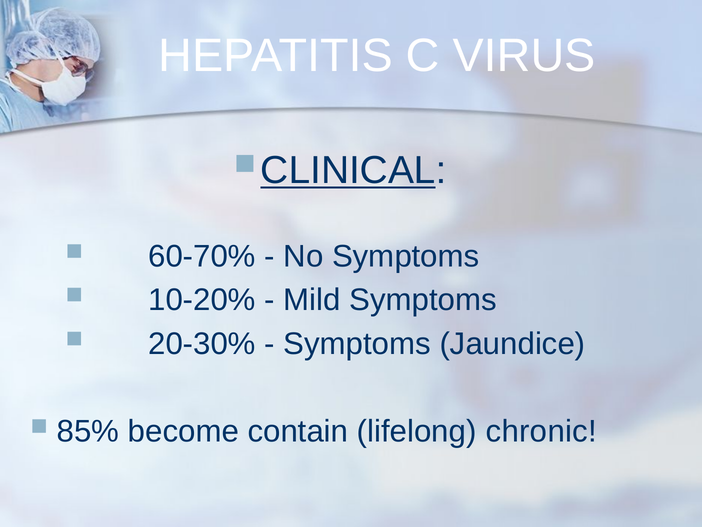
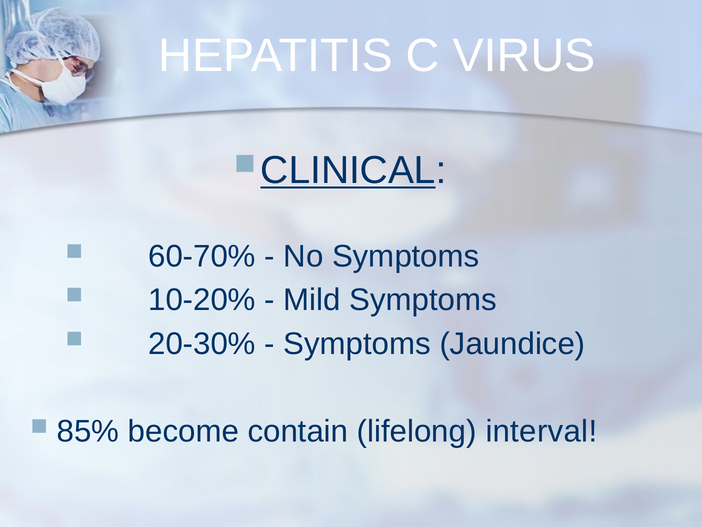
chronic: chronic -> interval
